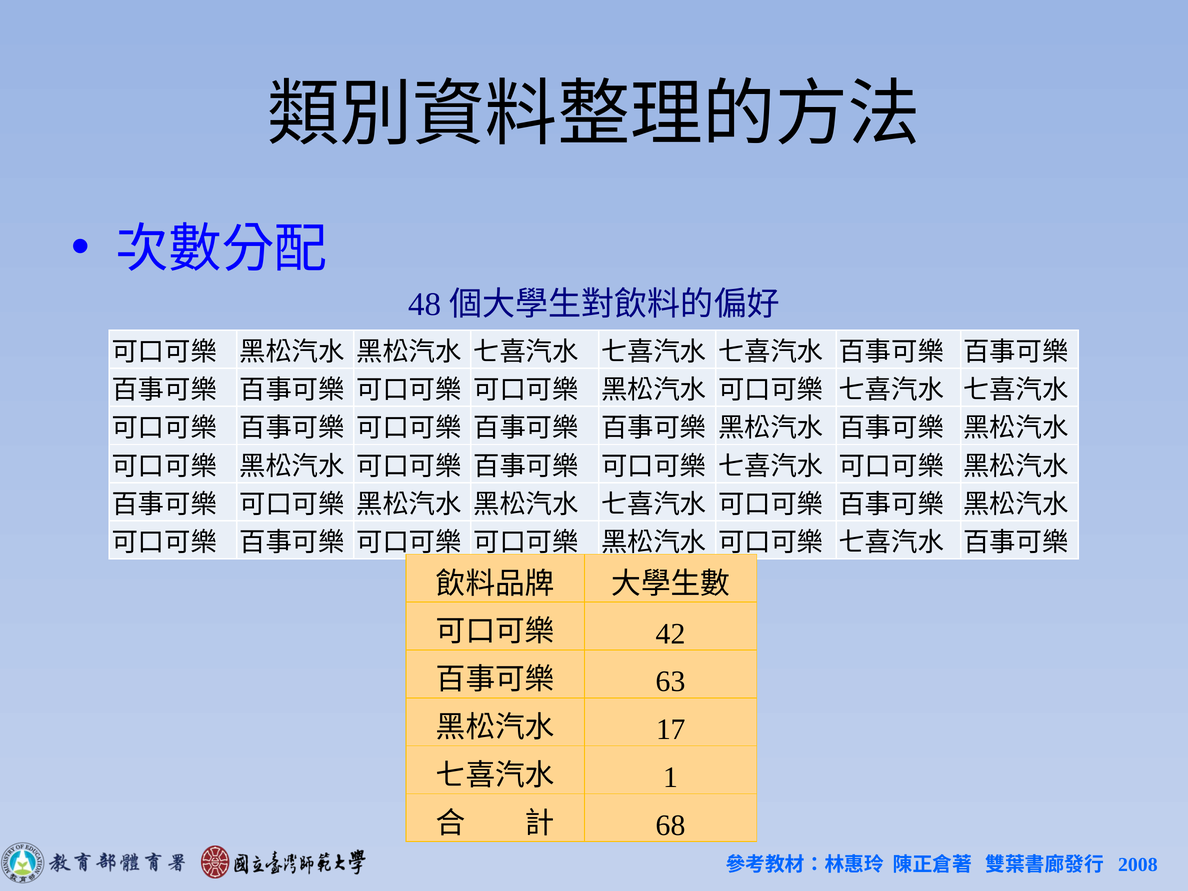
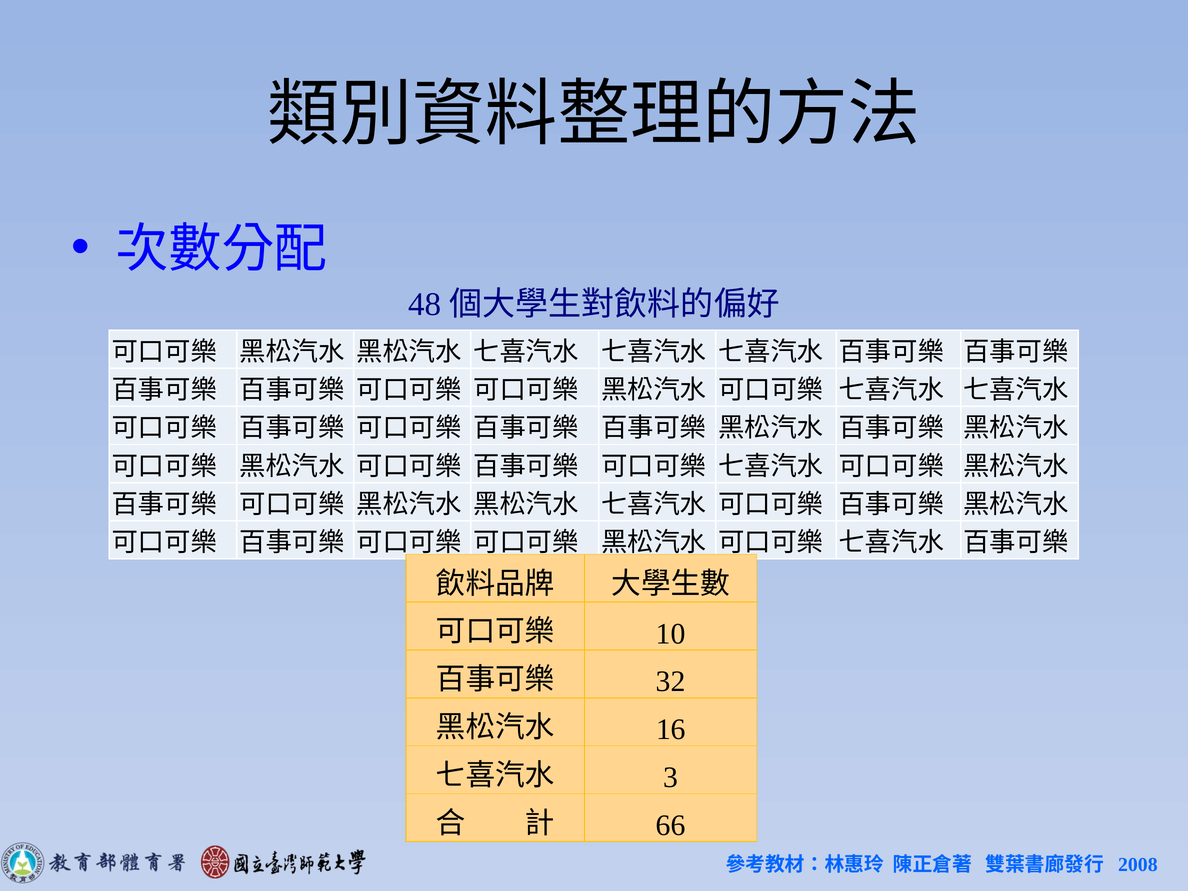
42: 42 -> 10
63: 63 -> 32
17: 17 -> 16
1: 1 -> 3
68: 68 -> 66
